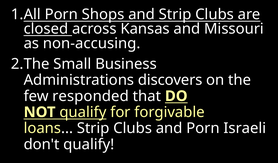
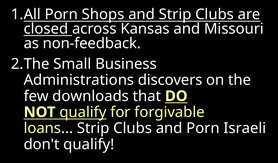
non-accusing: non-accusing -> non-feedback
responded: responded -> downloads
